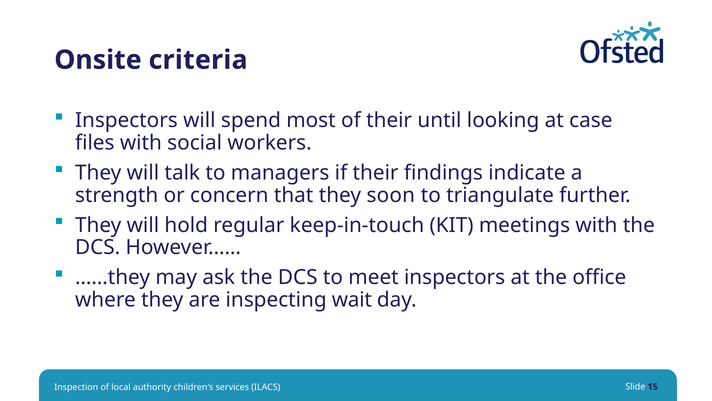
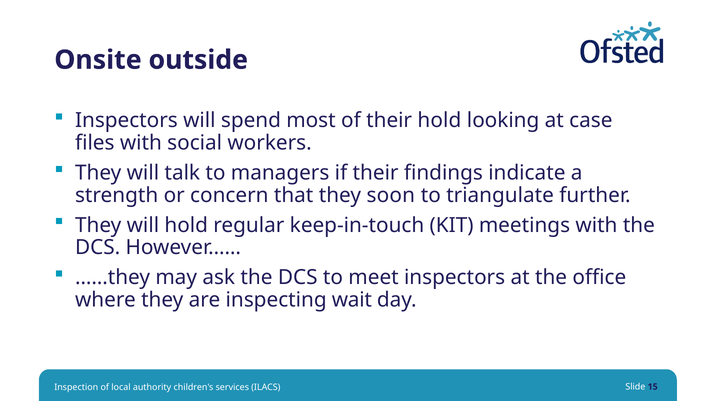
criteria: criteria -> outside
their until: until -> hold
